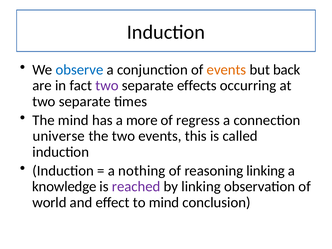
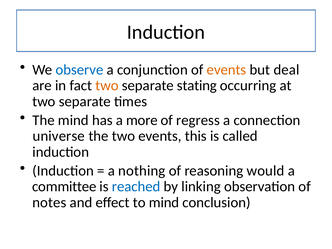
back: back -> deal
two at (107, 86) colour: purple -> orange
effects: effects -> stating
reasoning linking: linking -> would
knowledge: knowledge -> committee
reached colour: purple -> blue
world: world -> notes
